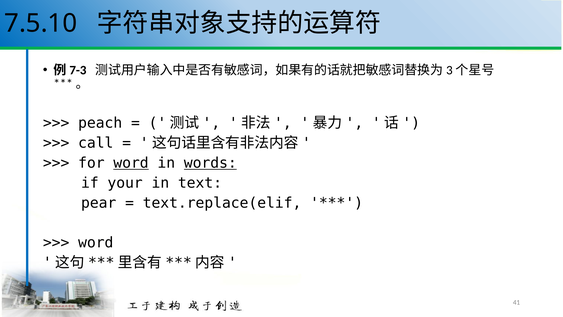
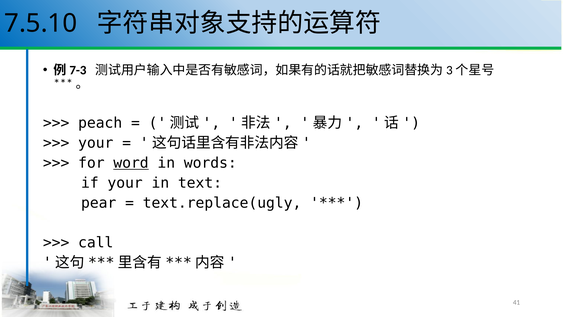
call at (96, 143): call -> your
words underline: present -> none
text.replace(elif: text.replace(elif -> text.replace(ugly
word at (96, 243): word -> call
